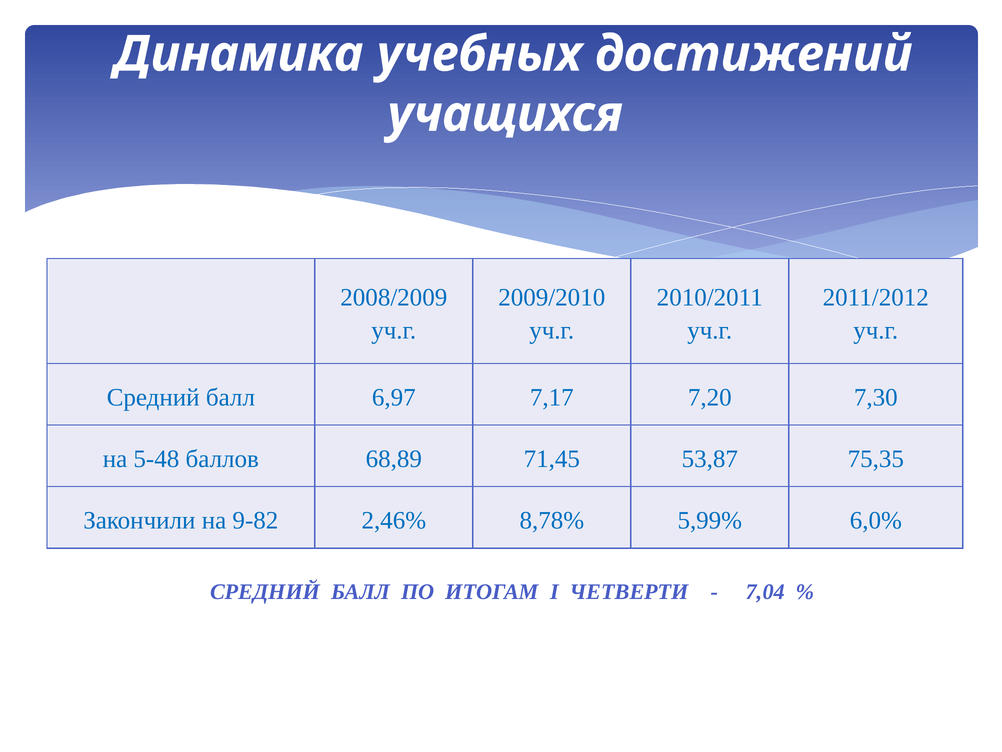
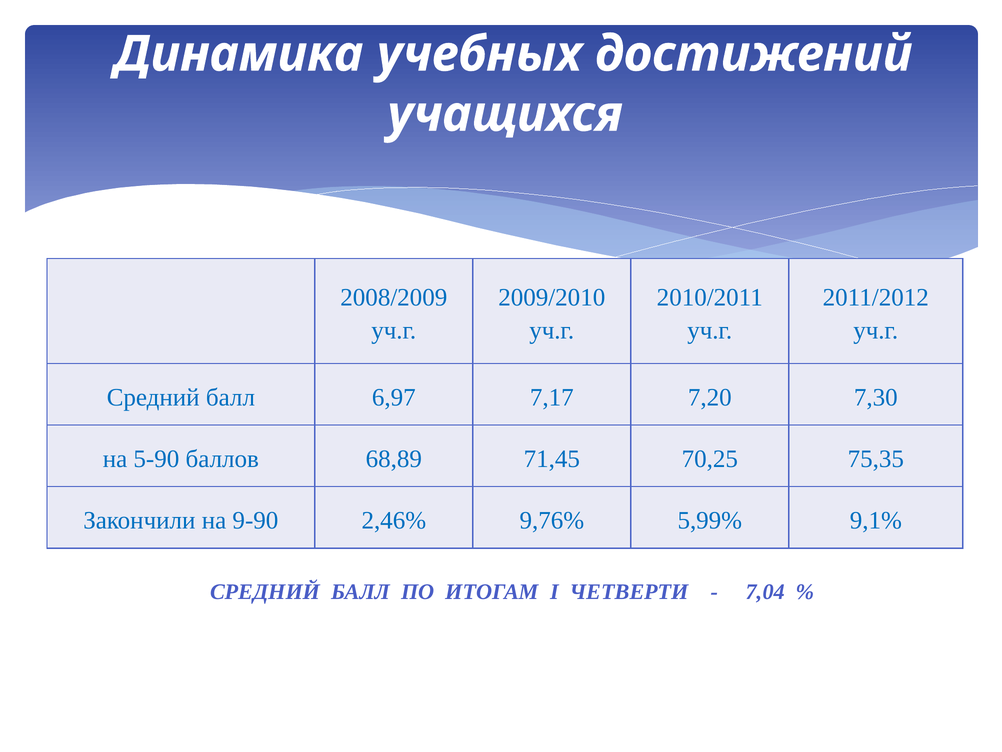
5-48: 5-48 -> 5-90
53,87: 53,87 -> 70,25
9-82: 9-82 -> 9-90
8,78%: 8,78% -> 9,76%
6,0%: 6,0% -> 9,1%
